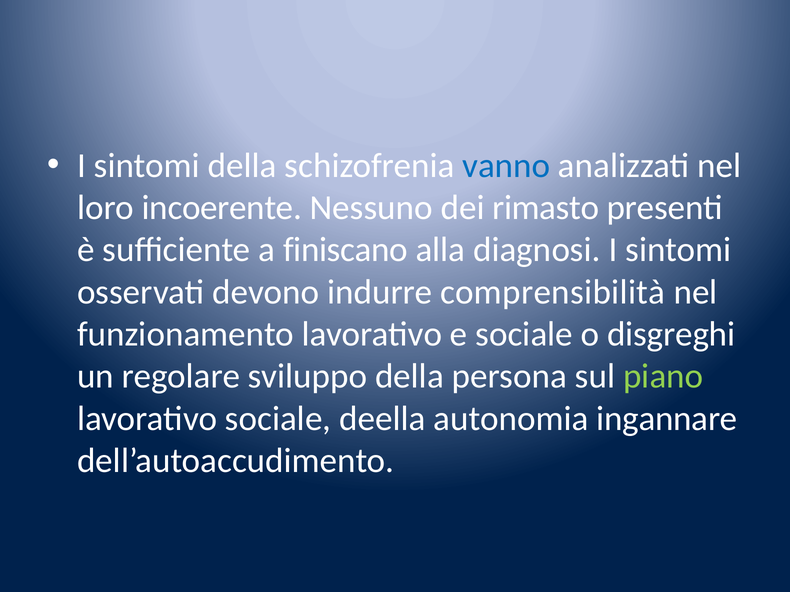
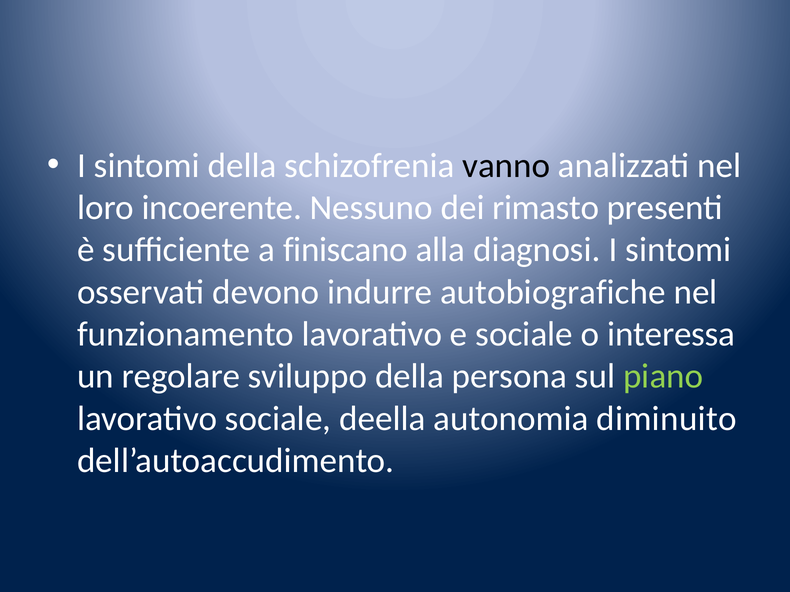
vanno colour: blue -> black
comprensibilità: comprensibilità -> autobiografiche
disgreghi: disgreghi -> interessa
ingannare: ingannare -> diminuito
